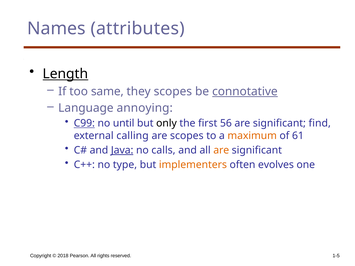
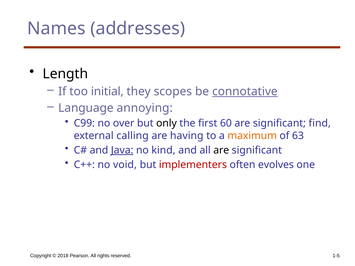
attributes: attributes -> addresses
Length underline: present -> none
same: same -> initial
C99 underline: present -> none
until: until -> over
56: 56 -> 60
are scopes: scopes -> having
61: 61 -> 63
calls: calls -> kind
are at (221, 150) colour: orange -> black
type: type -> void
implementers colour: orange -> red
